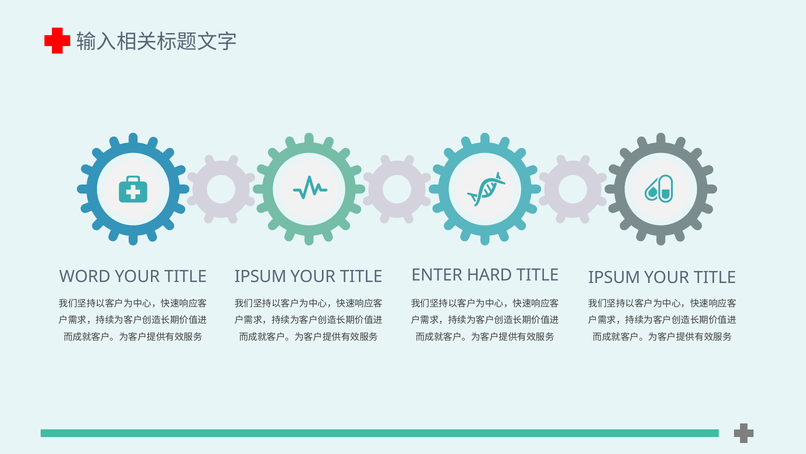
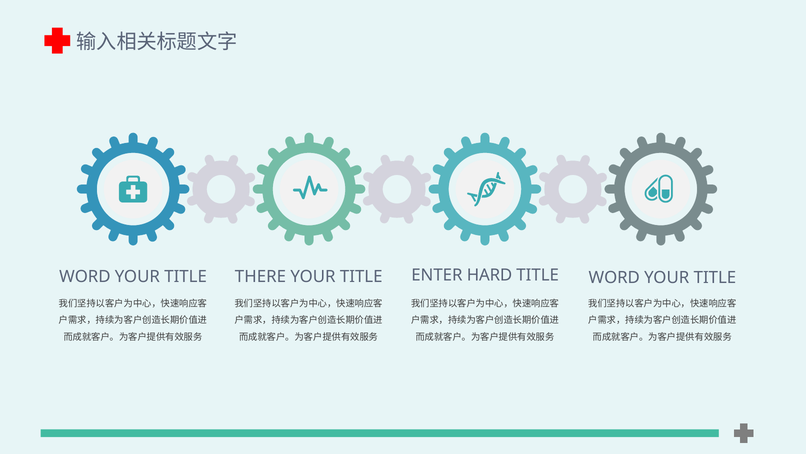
IPSUM at (261, 276): IPSUM -> THERE
IPSUM at (614, 277): IPSUM -> WORD
